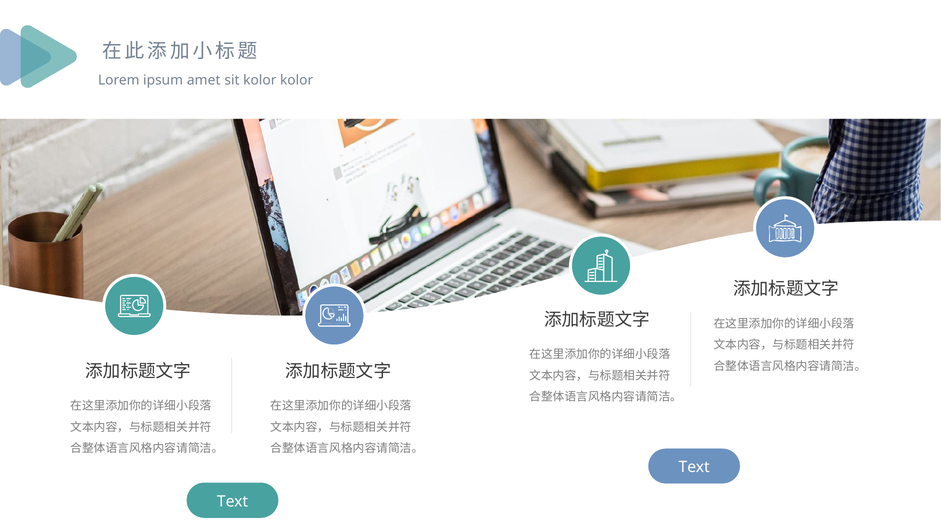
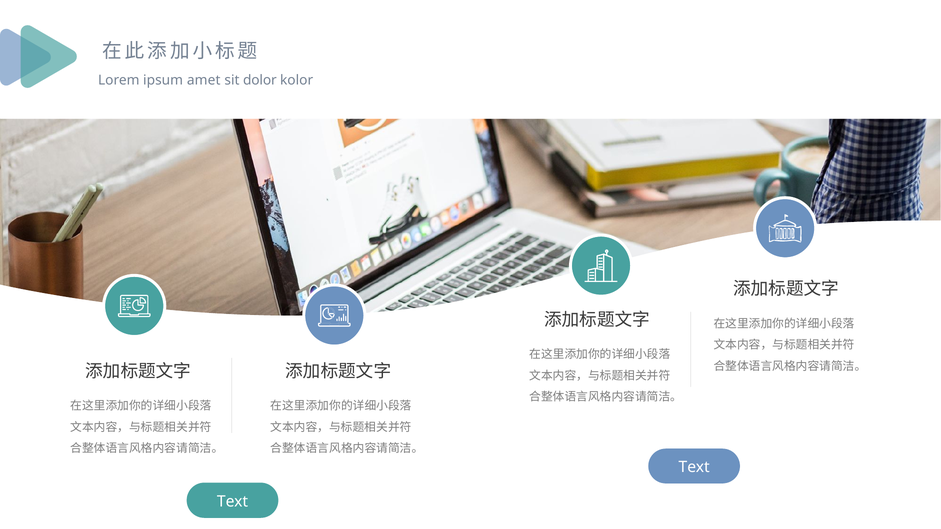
sit kolor: kolor -> dolor
